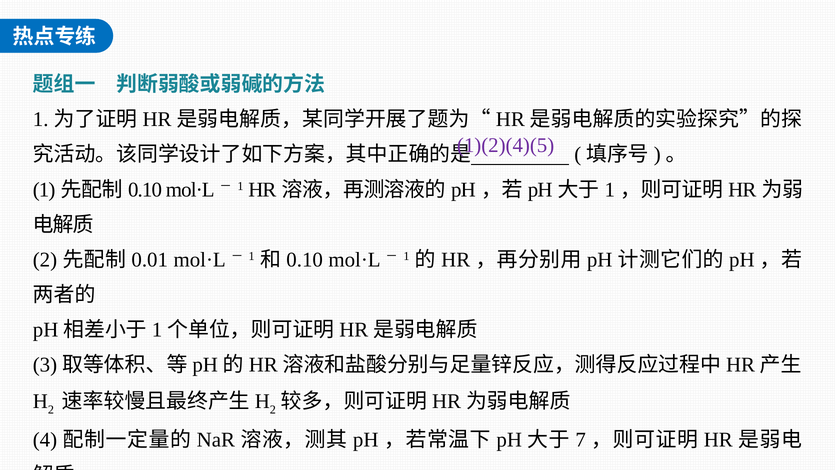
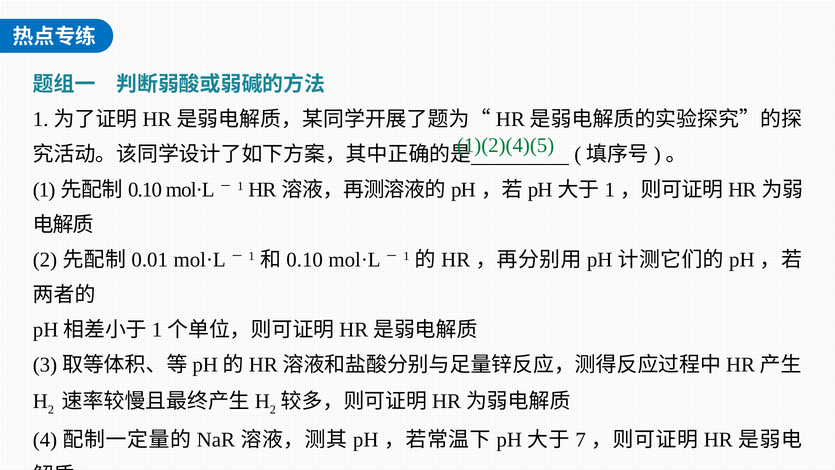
1)(2)(4)(5 colour: purple -> green
